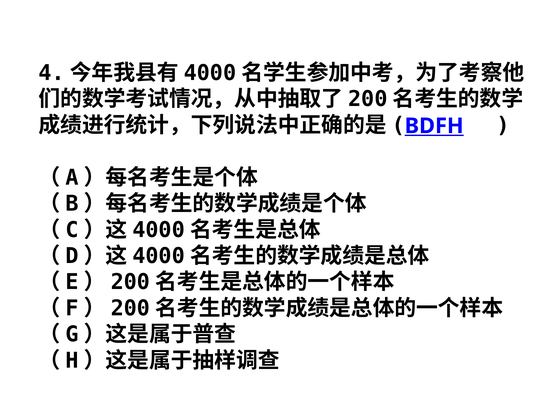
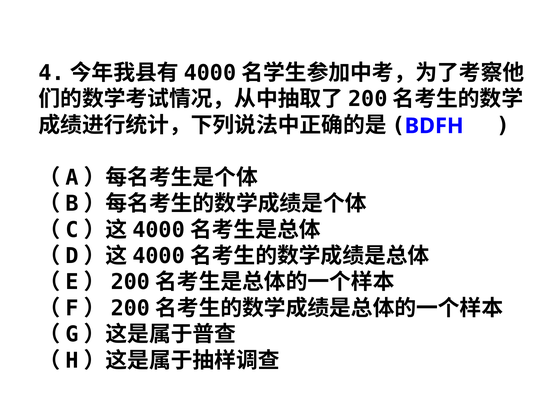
BDFH underline: present -> none
